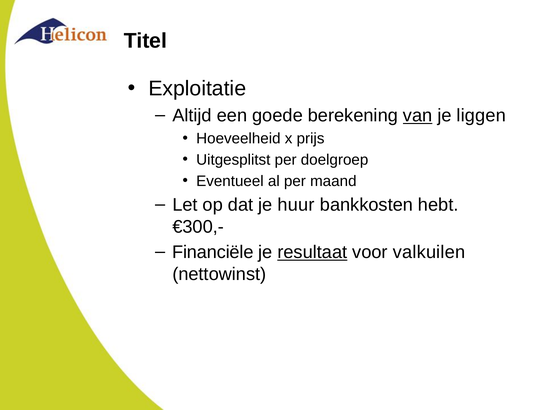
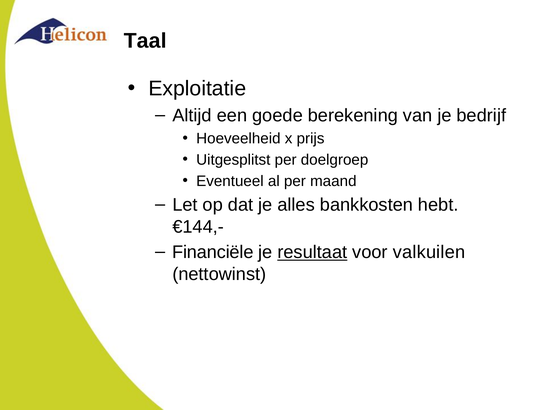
Titel: Titel -> Taal
van underline: present -> none
liggen: liggen -> bedrijf
huur: huur -> alles
€300,-: €300,- -> €144,-
